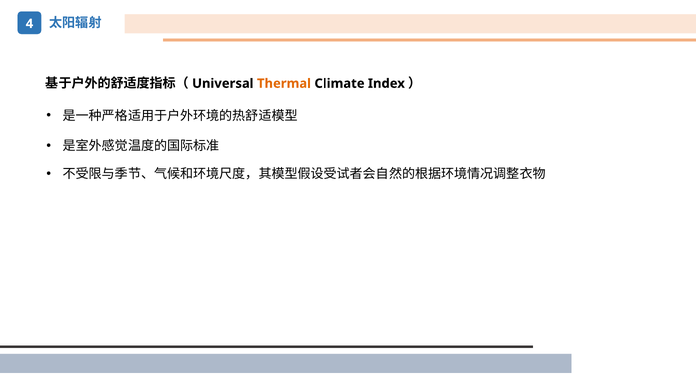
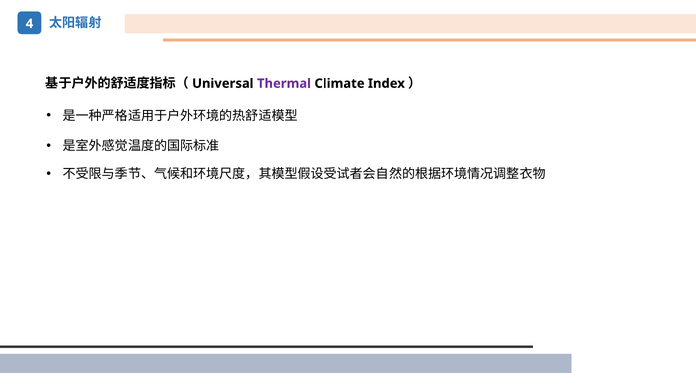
Thermal colour: orange -> purple
